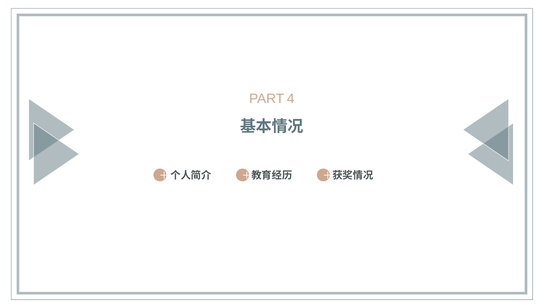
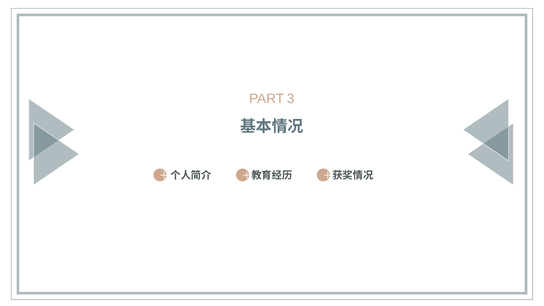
4: 4 -> 3
